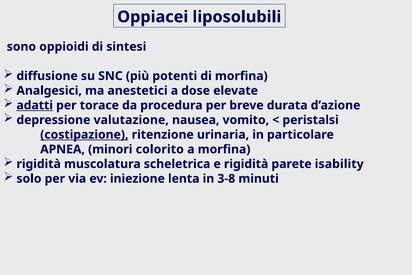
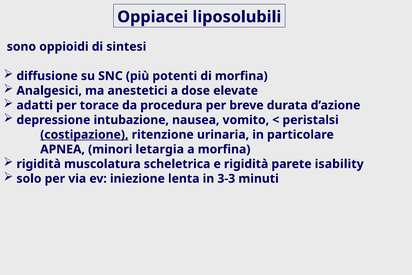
adatti underline: present -> none
valutazione: valutazione -> intubazione
colorito: colorito -> letargia
3-8: 3-8 -> 3-3
